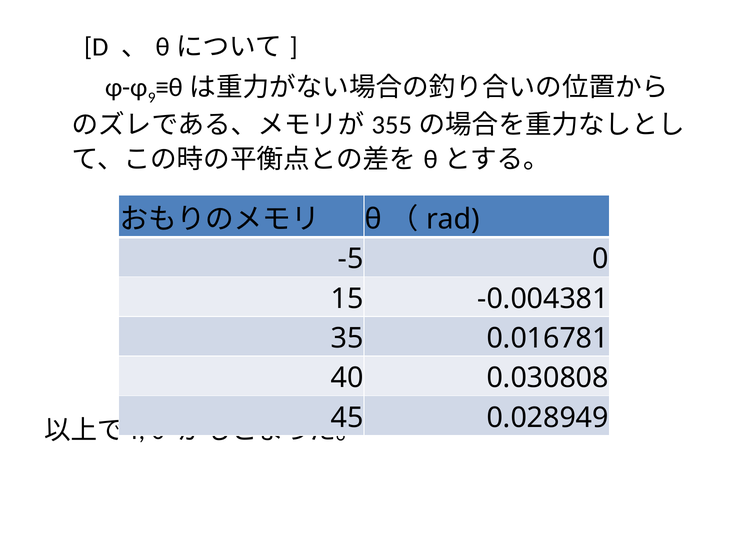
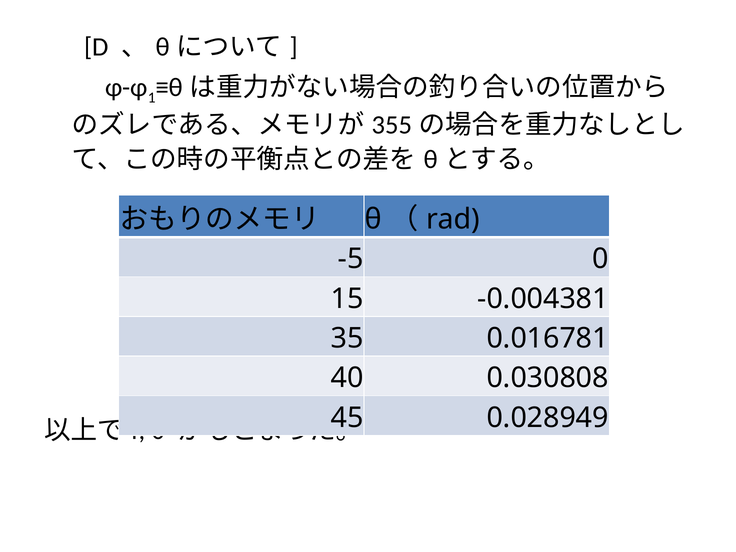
9: 9 -> 1
